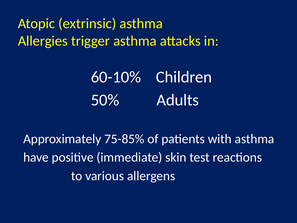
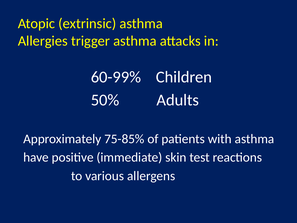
60-10%: 60-10% -> 60-99%
